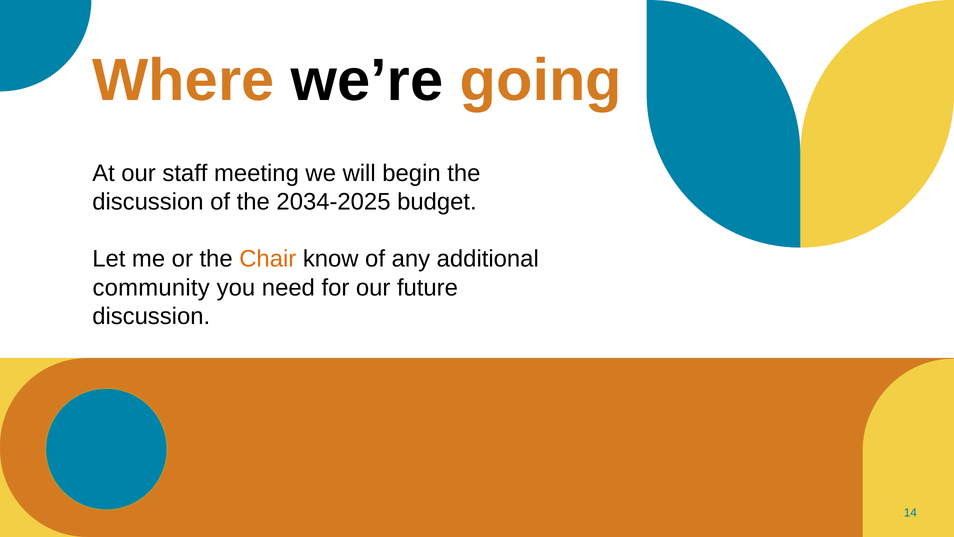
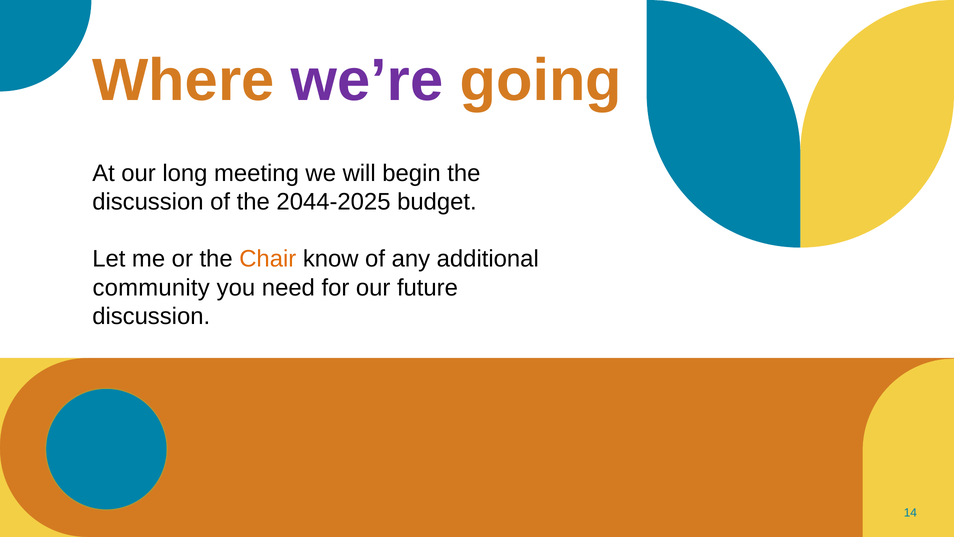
we’re colour: black -> purple
staff: staff -> long
2034-2025: 2034-2025 -> 2044-2025
